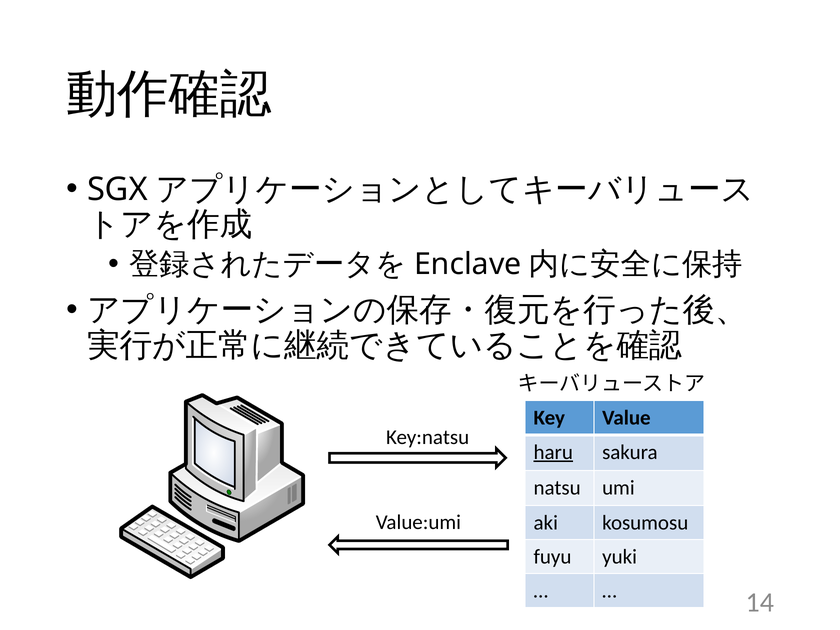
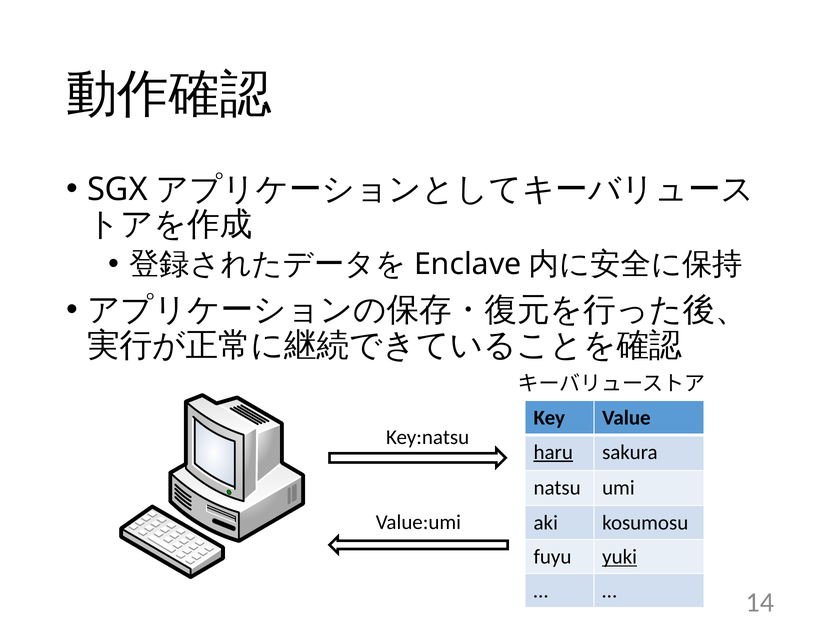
yuki underline: none -> present
